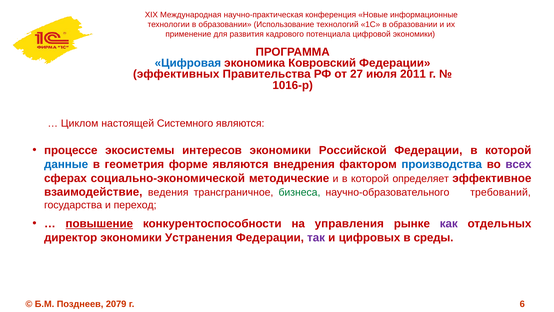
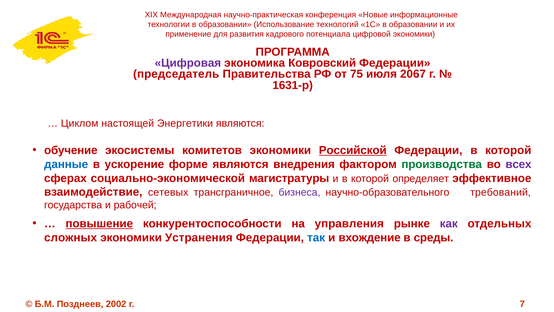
Цифровая colour: blue -> purple
эффективных: эффективных -> председатель
27: 27 -> 75
2011: 2011 -> 2067
1016-р: 1016-р -> 1631-р
Системного: Системного -> Энергетики
процессе: процессе -> обучение
интересов: интересов -> комитетов
Российской underline: none -> present
геометрия: геометрия -> ускорение
производства colour: blue -> green
методические: методические -> магистратуры
ведения: ведения -> сетевых
бизнеса colour: green -> purple
переход: переход -> рабочей
директор: директор -> сложных
так colour: purple -> blue
цифровых: цифровых -> вхождение
2079: 2079 -> 2002
6: 6 -> 7
